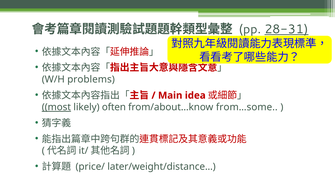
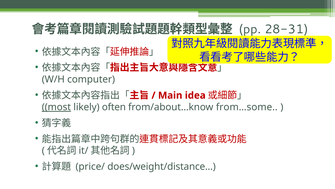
28-31 underline: present -> none
problems: problems -> computer
later/weight/distance…: later/weight/distance… -> does/weight/distance…
